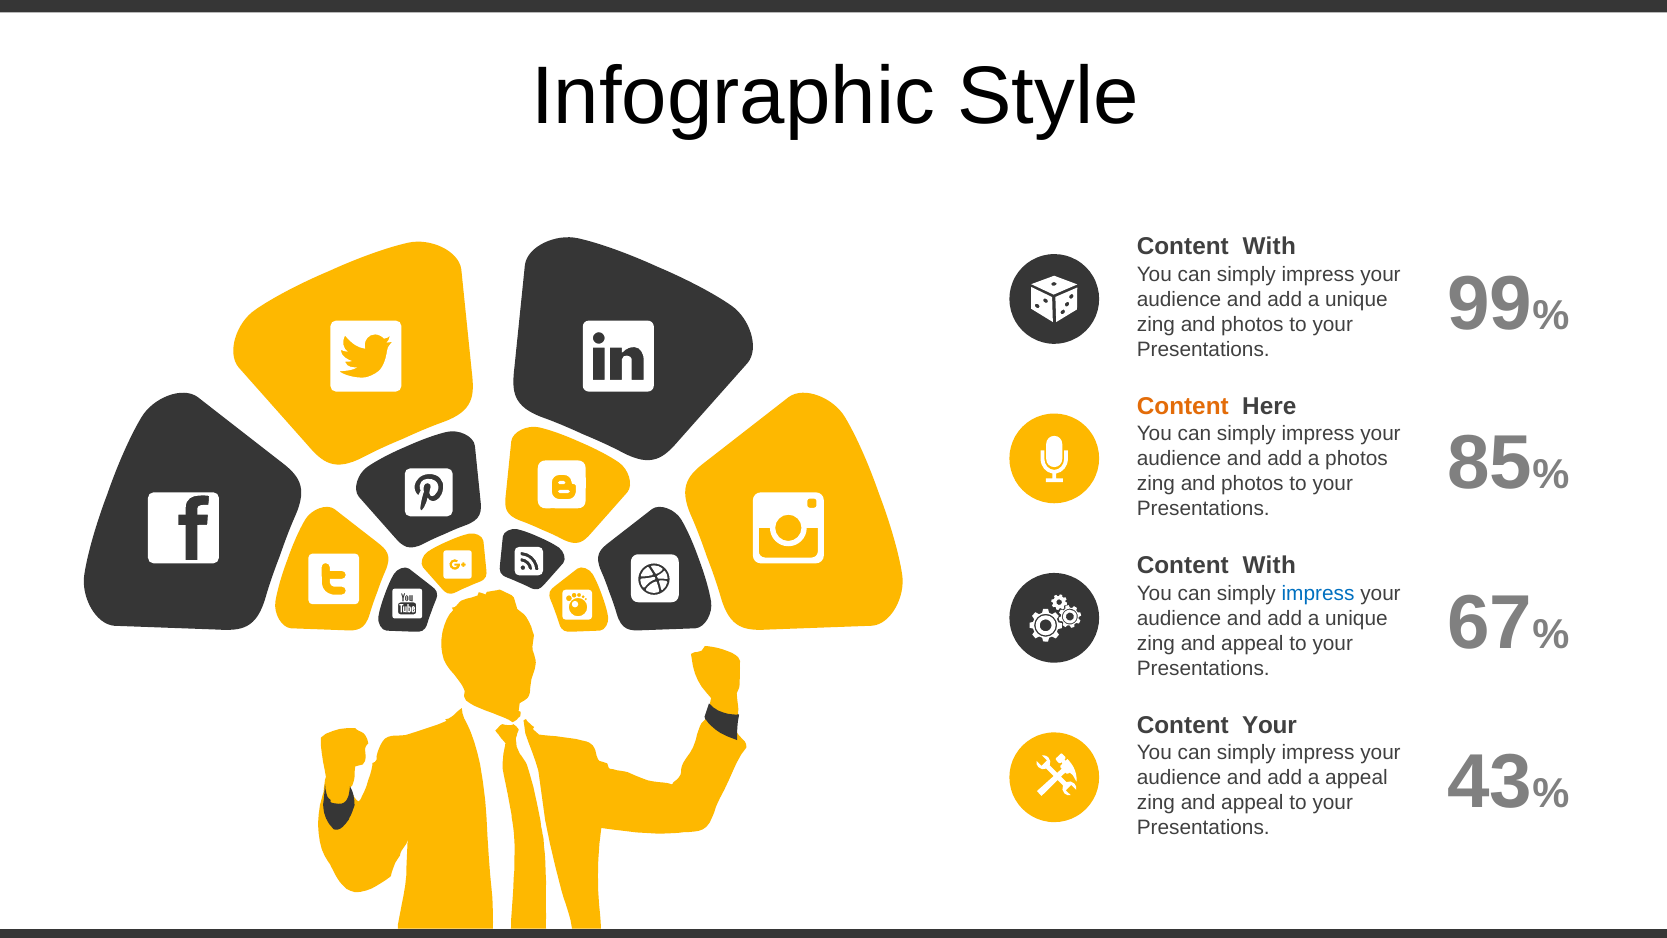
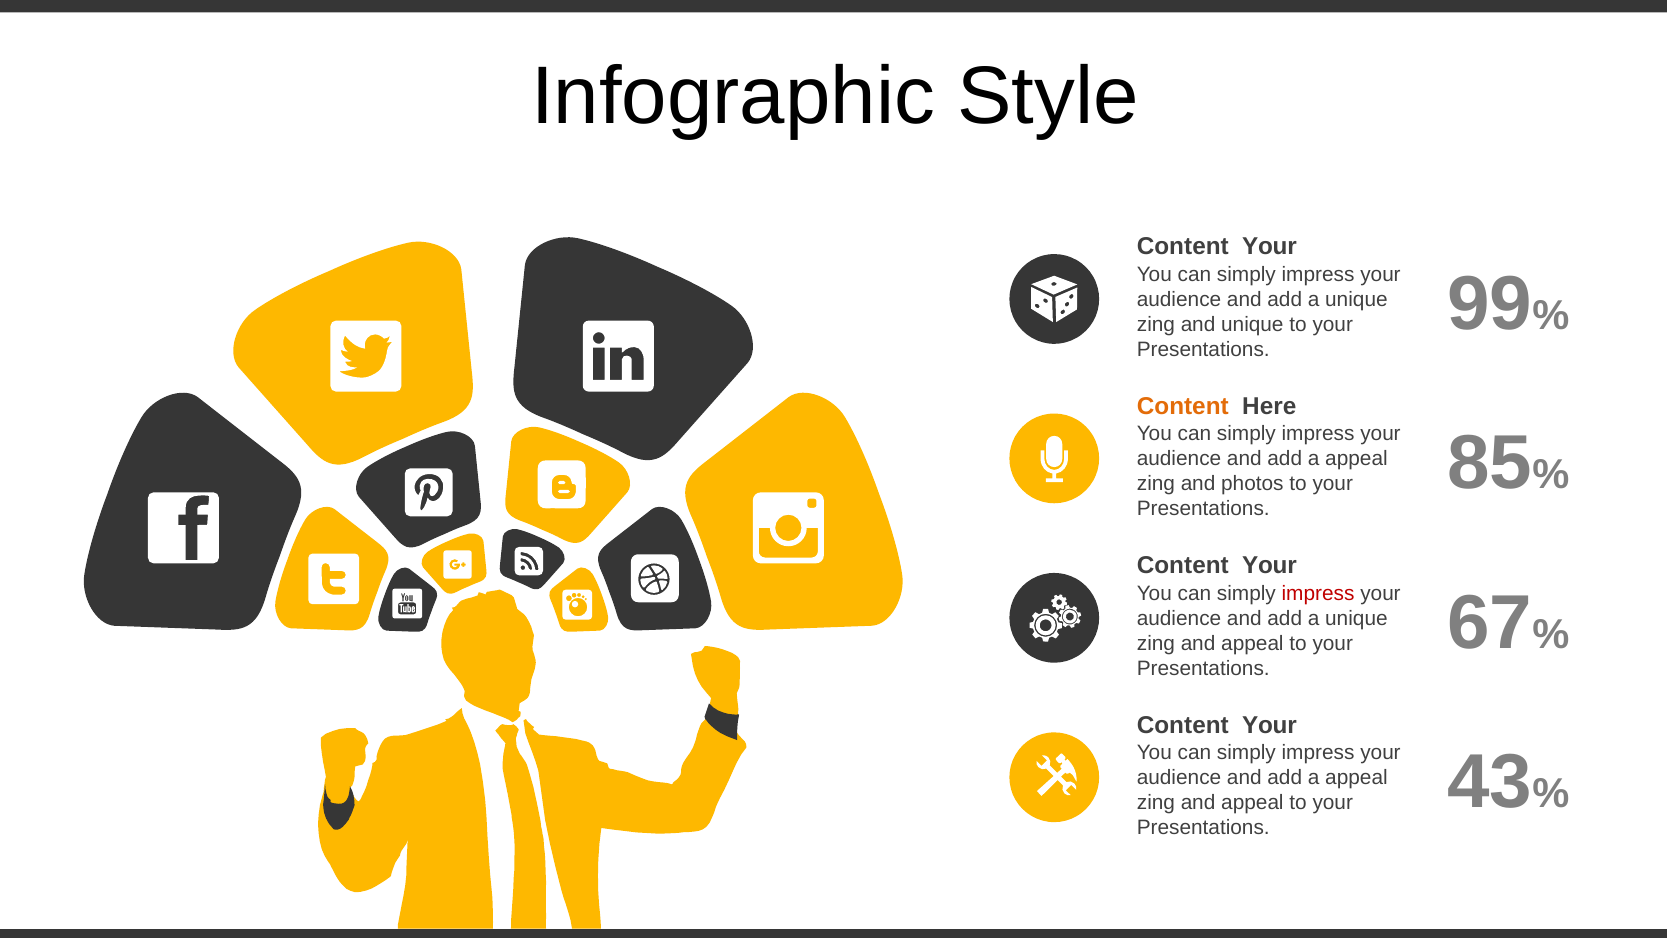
With at (1269, 247): With -> Your
photos at (1252, 324): photos -> unique
photos at (1357, 459): photos -> appeal
With at (1269, 565): With -> Your
impress at (1318, 593) colour: blue -> red
